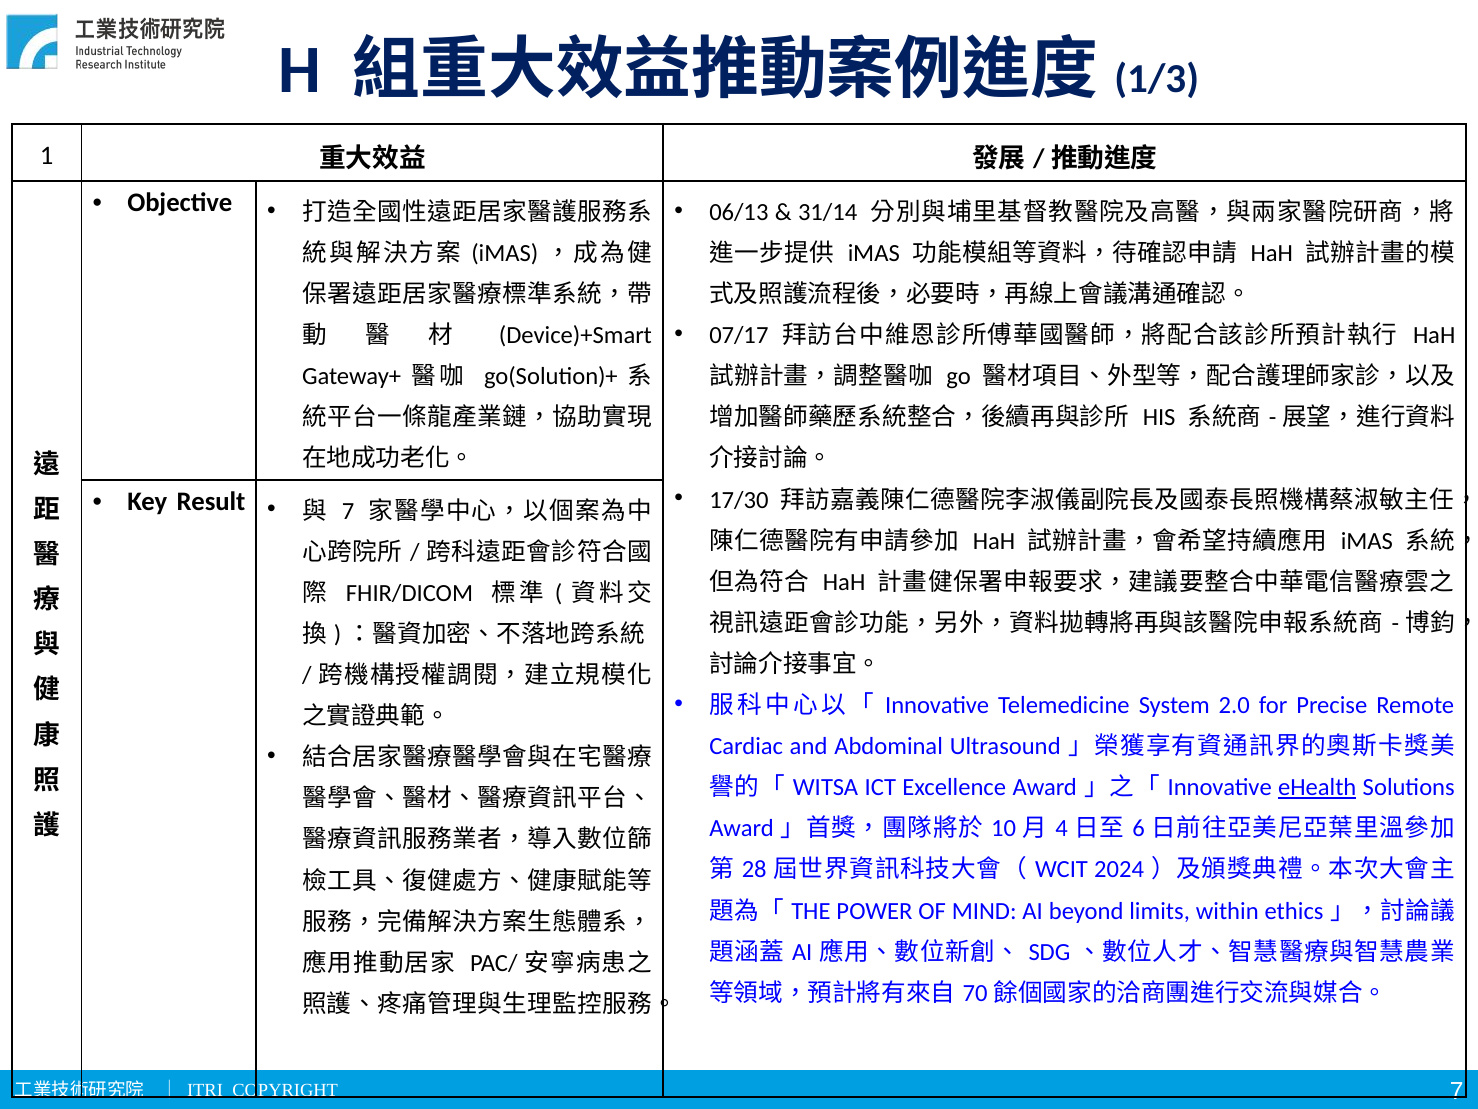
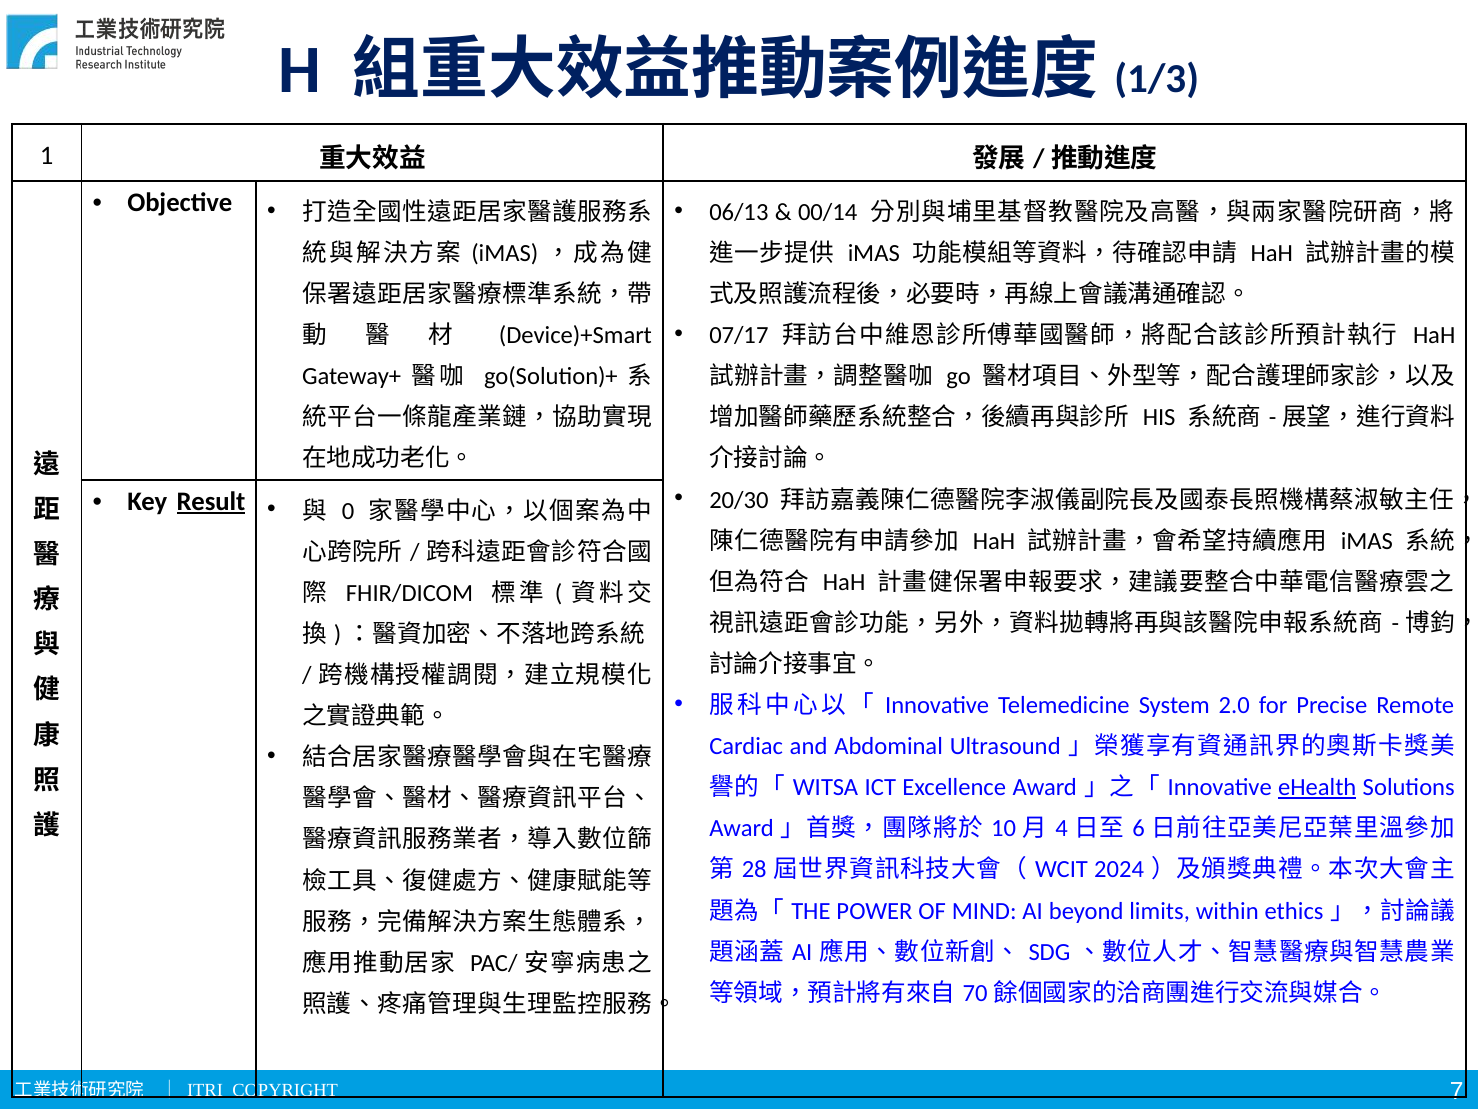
31/14: 31/14 -> 00/14
17/30: 17/30 -> 20/30
Result underline: none -> present
7 at (348, 511): 7 -> 0
